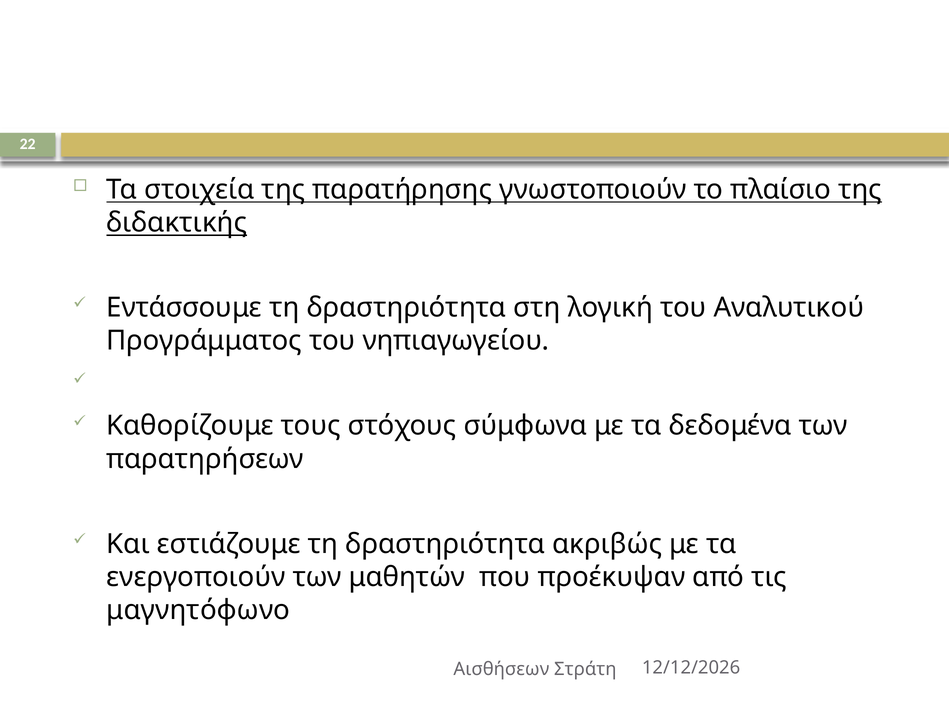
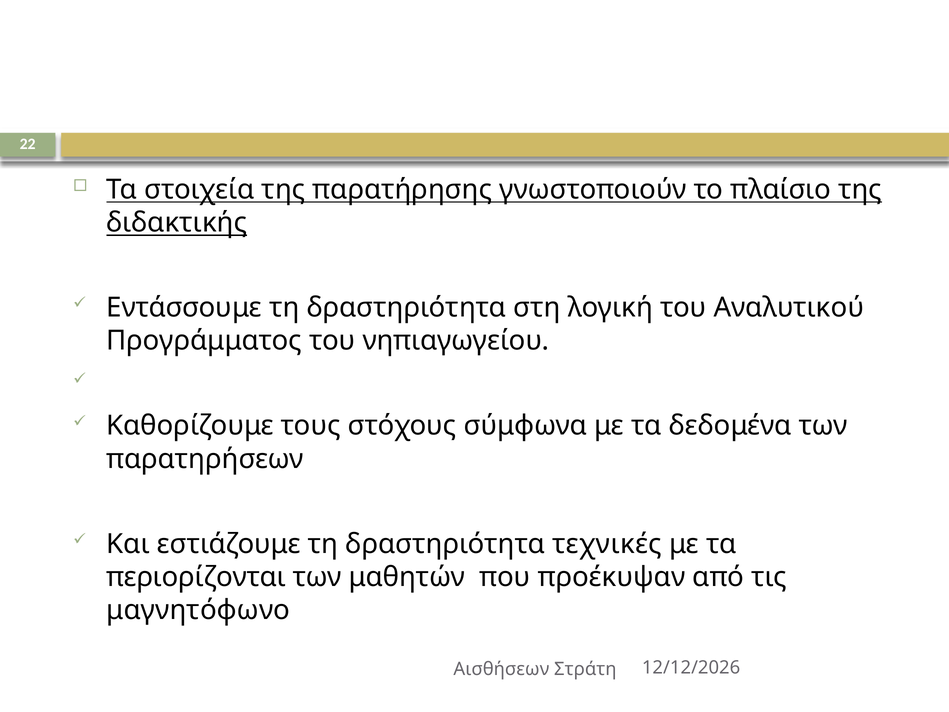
ακριβώς: ακριβώς -> τεχνικές
ενεργοποιούν: ενεργοποιούν -> περιορίζονται
